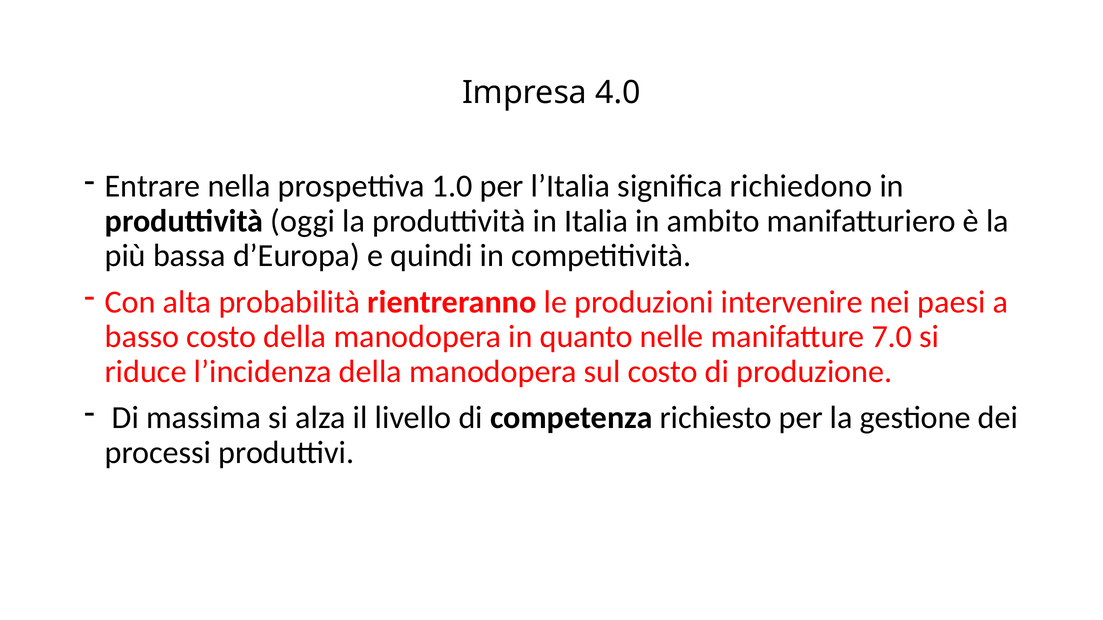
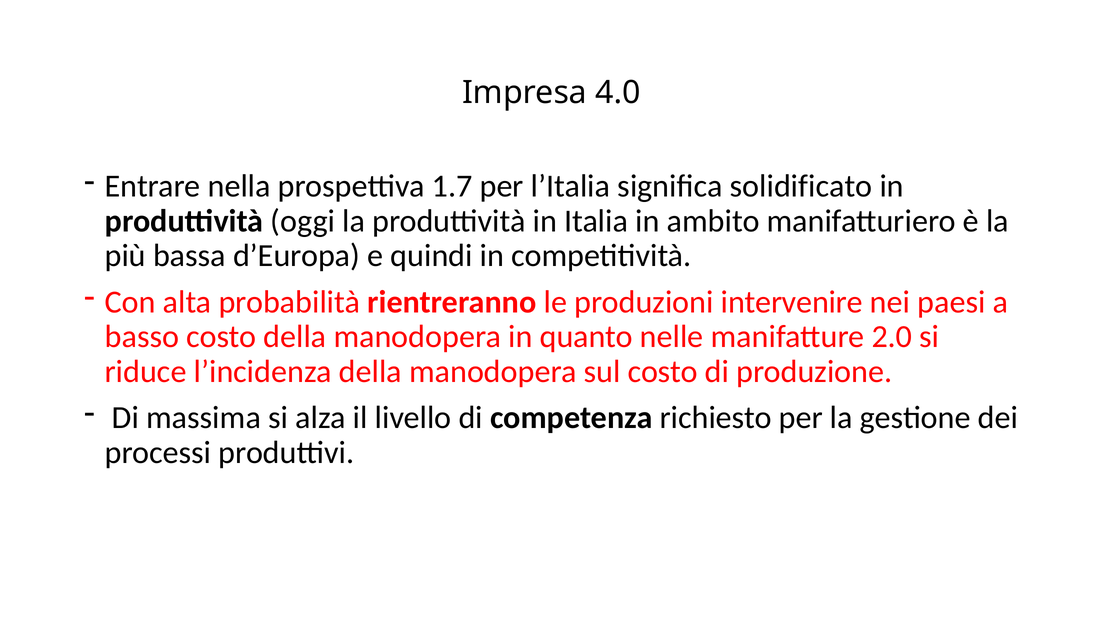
1.0: 1.0 -> 1.7
richiedono: richiedono -> solidificato
7.0: 7.0 -> 2.0
